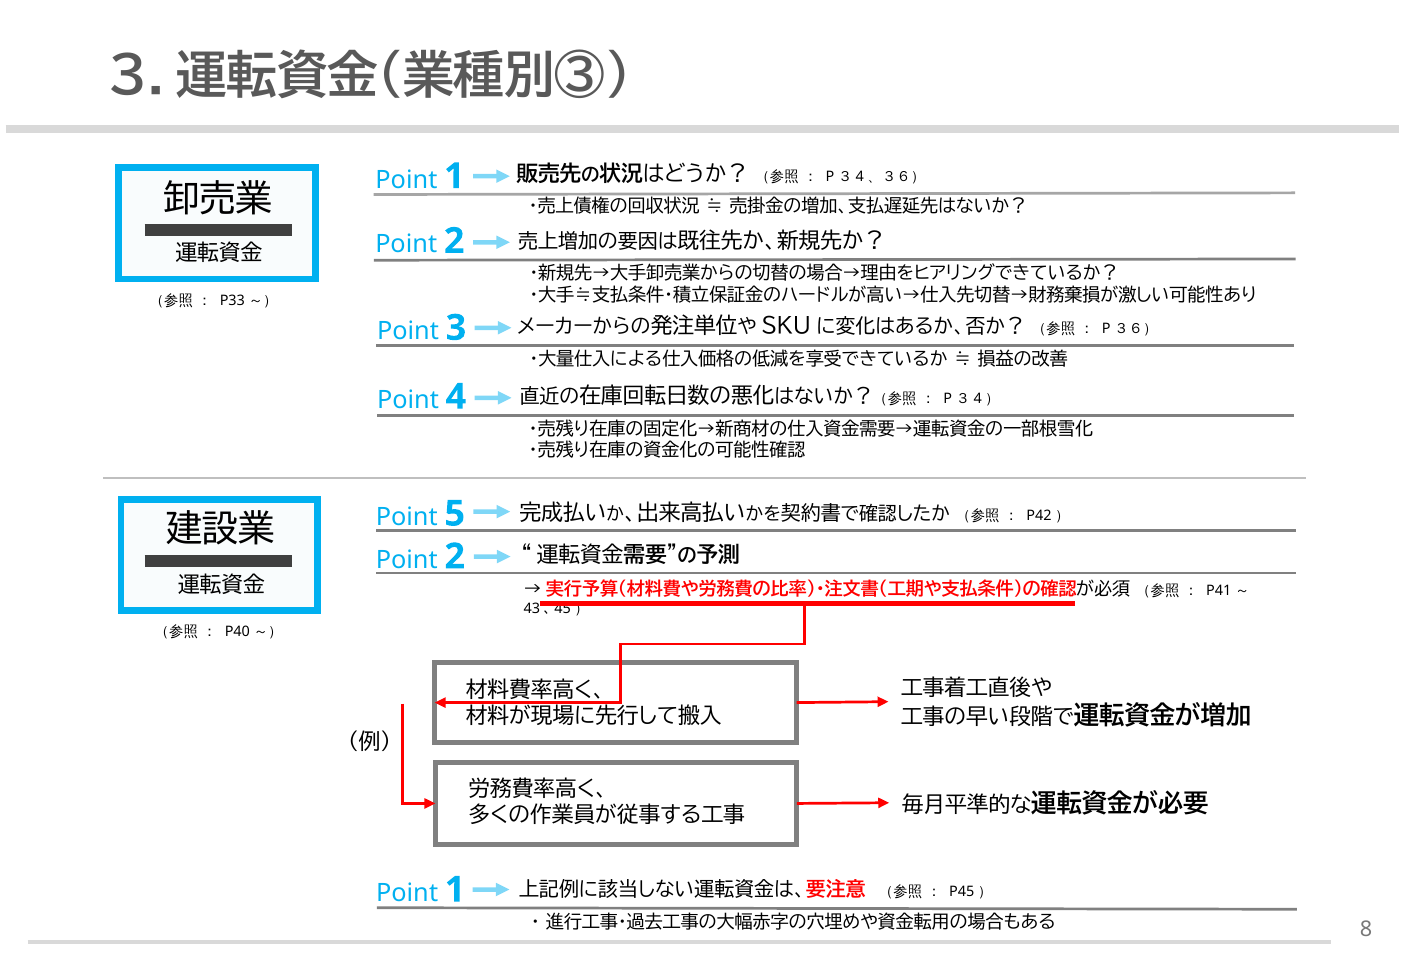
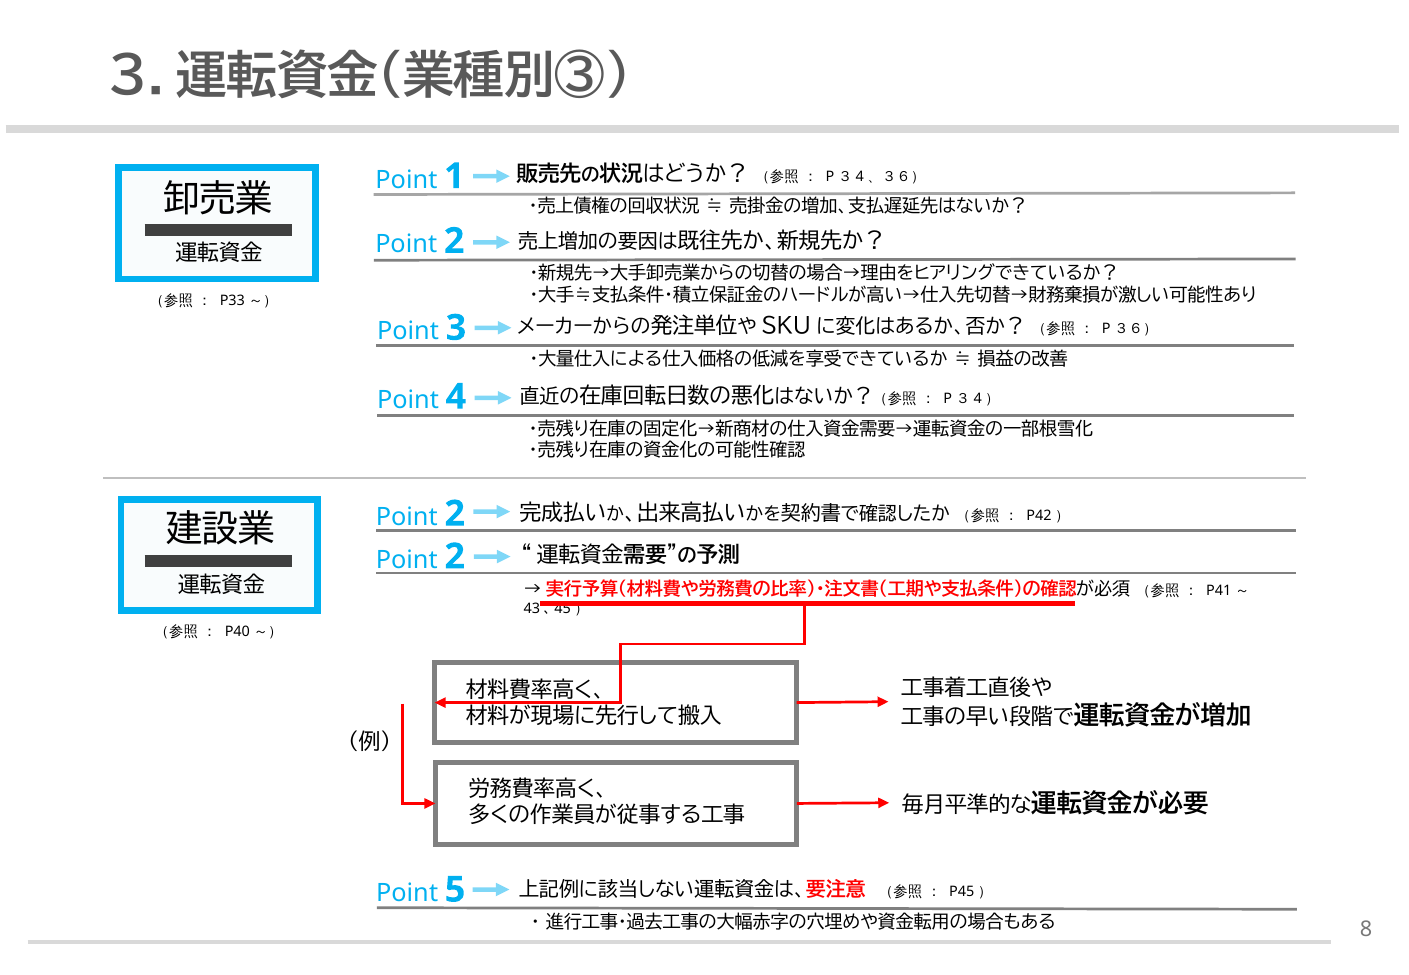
5 at (455, 514): 5 -> 2
1 at (455, 890): 1 -> 5
